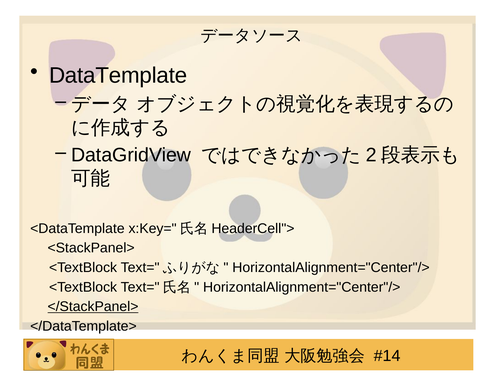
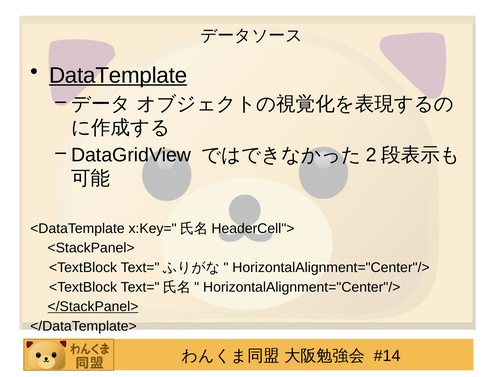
DataTemplate underline: none -> present
